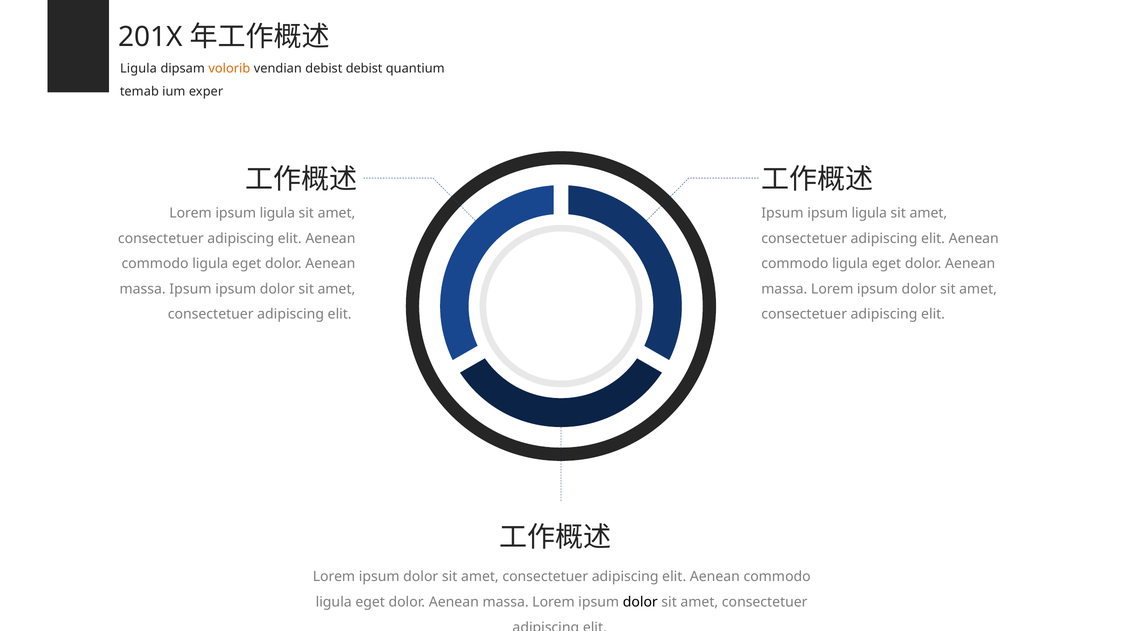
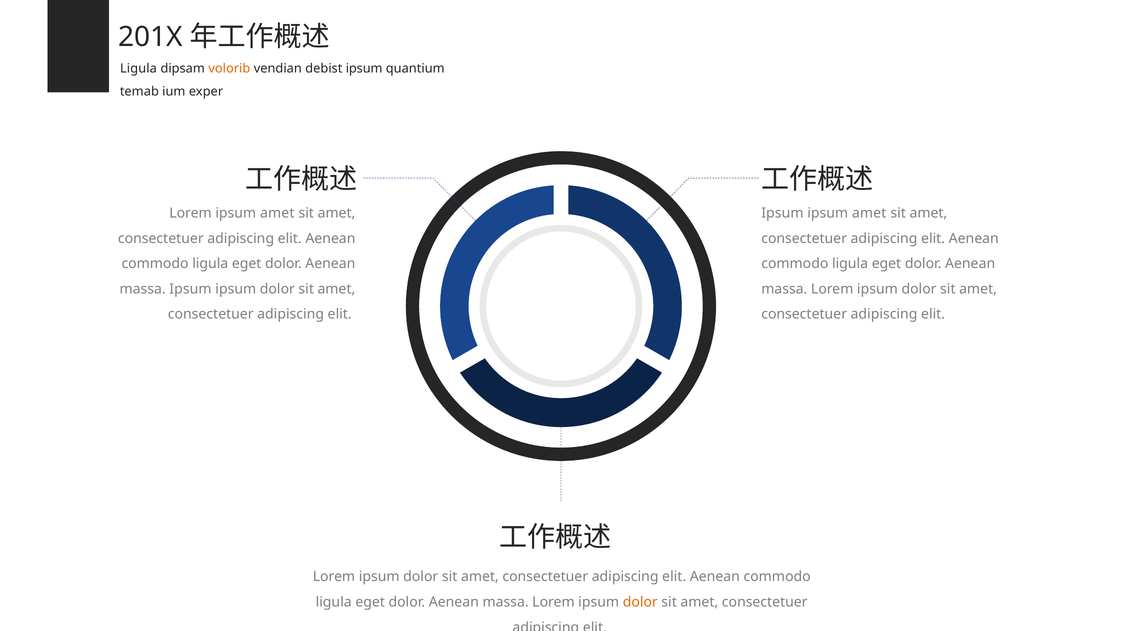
debist debist: debist -> ipsum
Lorem ipsum ligula: ligula -> amet
ligula at (869, 213): ligula -> amet
dolor at (640, 602) colour: black -> orange
